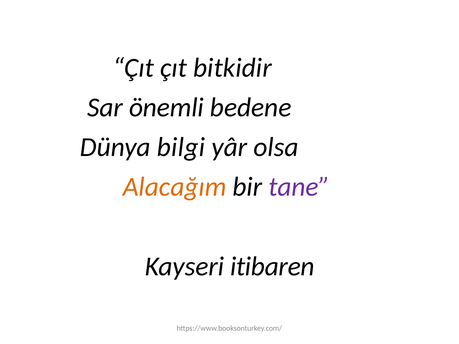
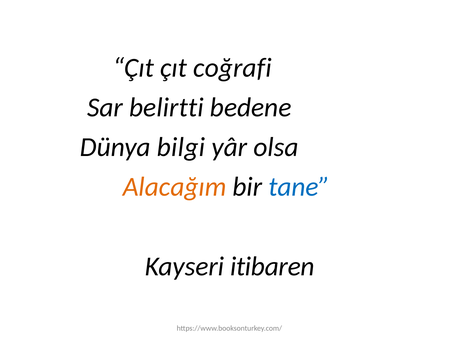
bitkidir: bitkidir -> coğrafi
önemli: önemli -> belirtti
tane colour: purple -> blue
